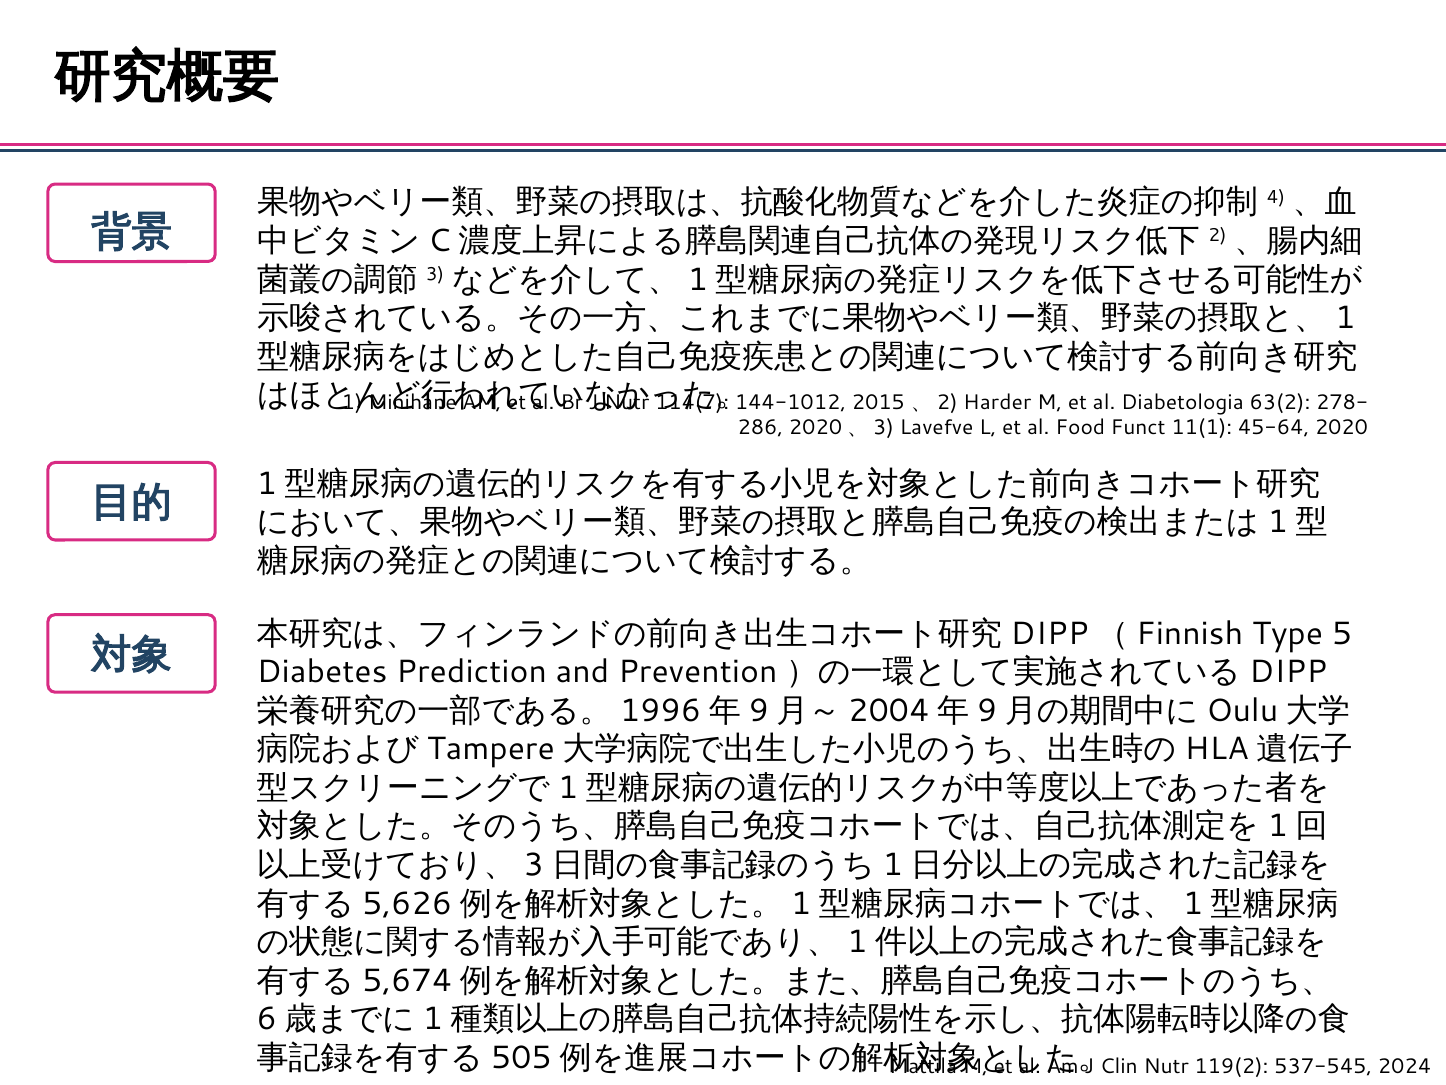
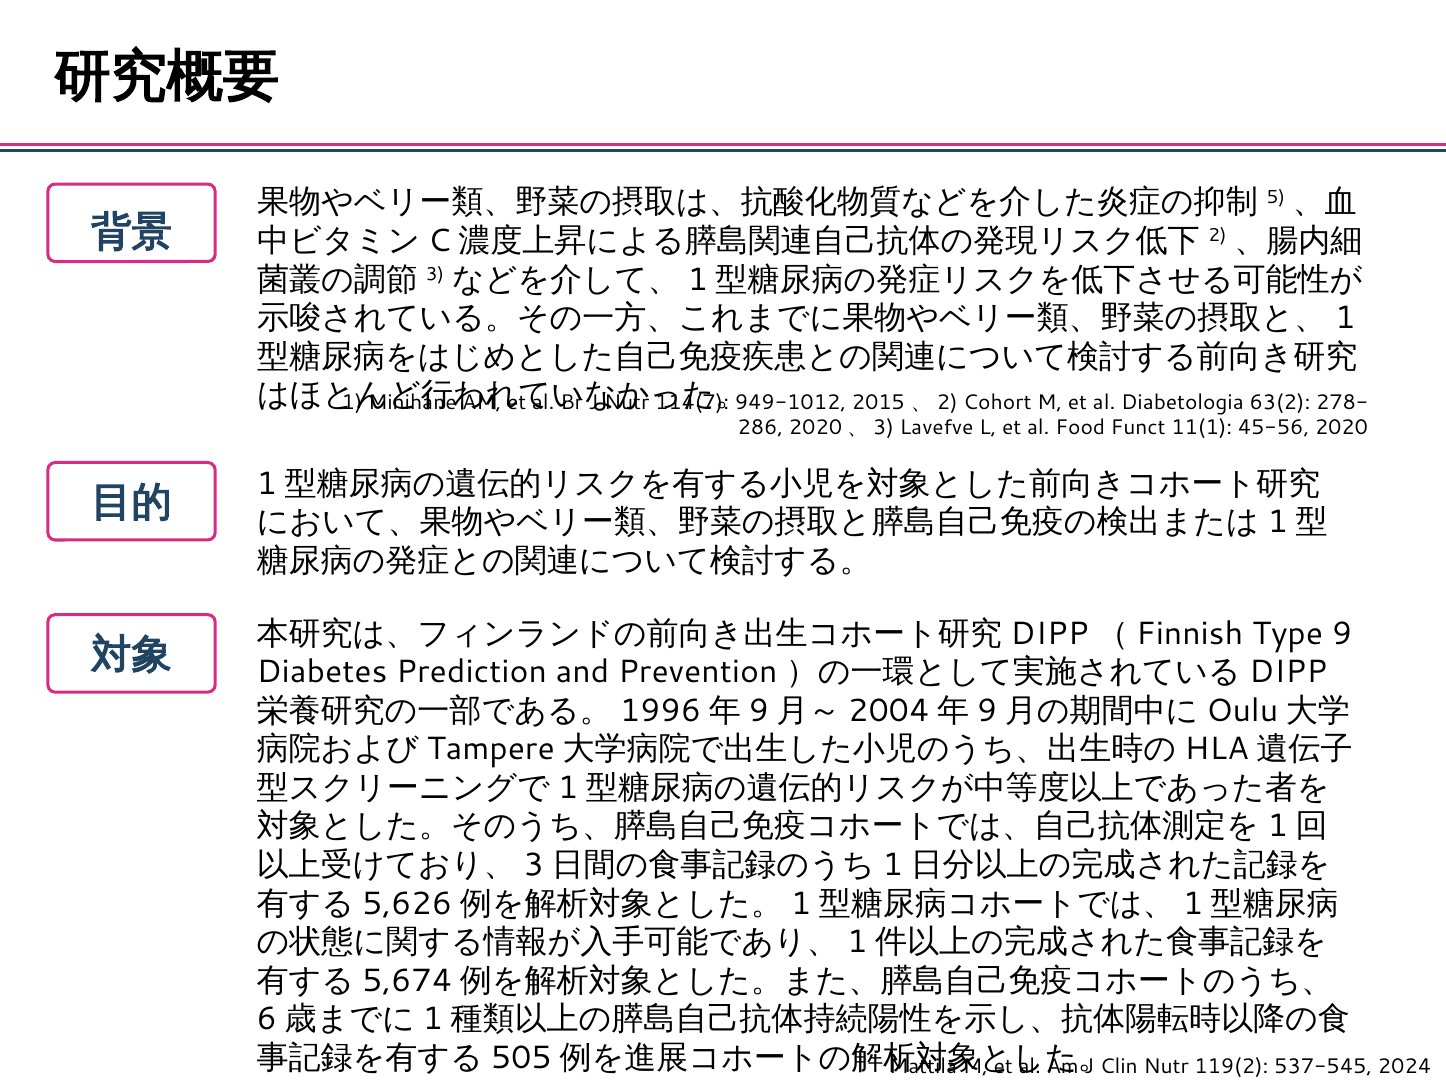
4: 4 -> 5
144-1012: 144-1012 -> 949-1012
Harder: Harder -> Cohort
45-64: 45-64 -> 45-56
5: 5 -> 9
